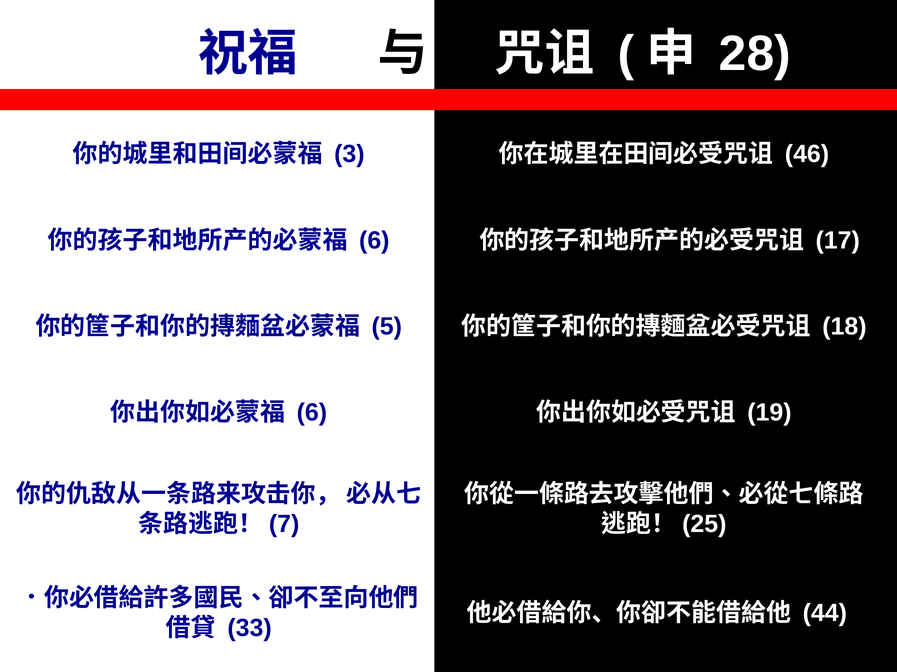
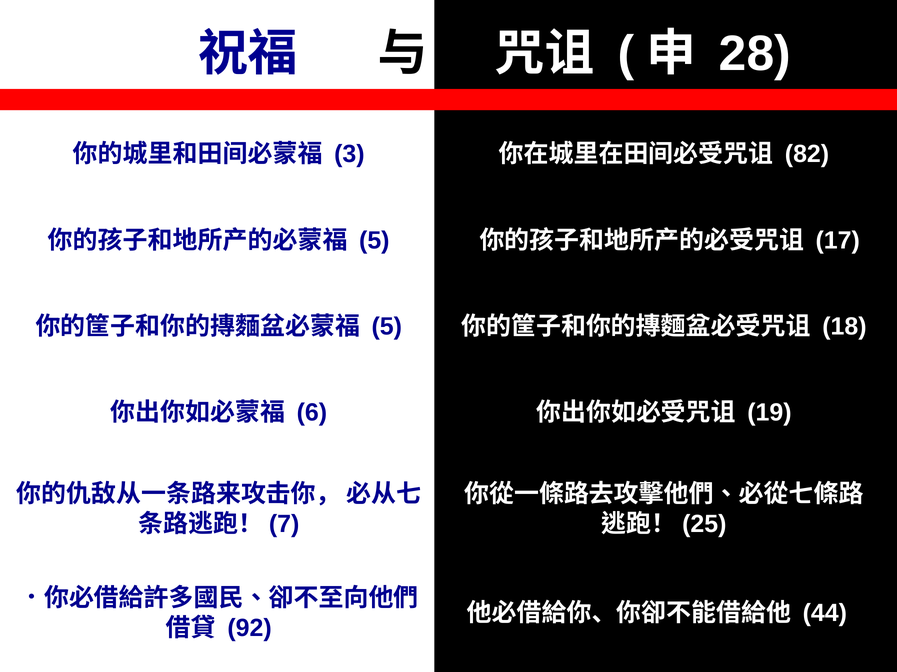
46: 46 -> 82
6 at (374, 241): 6 -> 5
33: 33 -> 92
